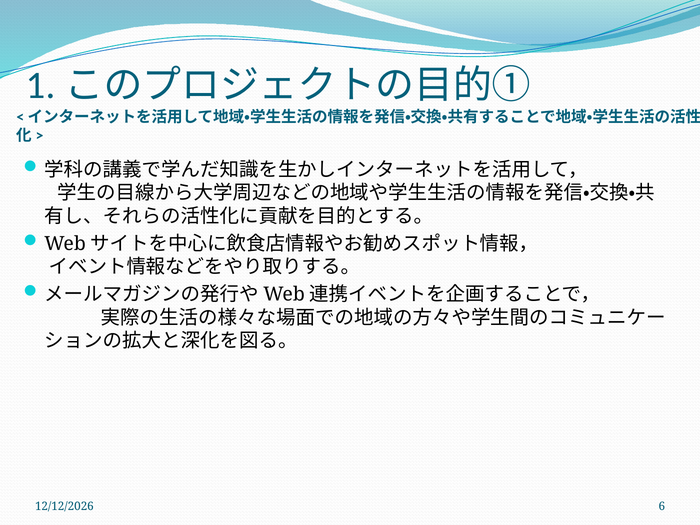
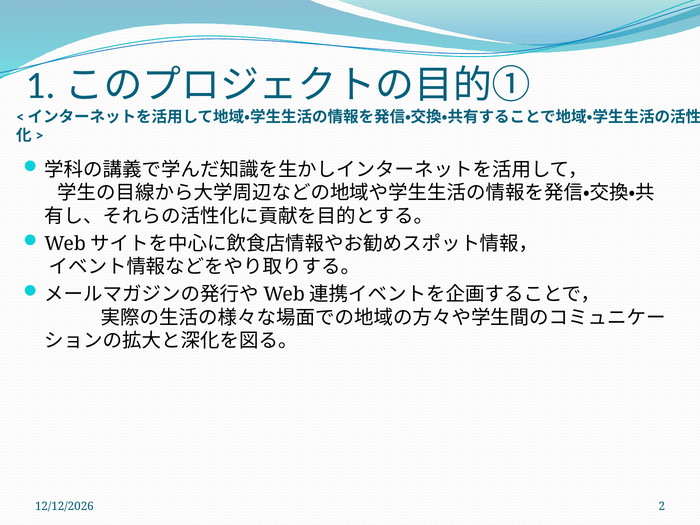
6: 6 -> 2
